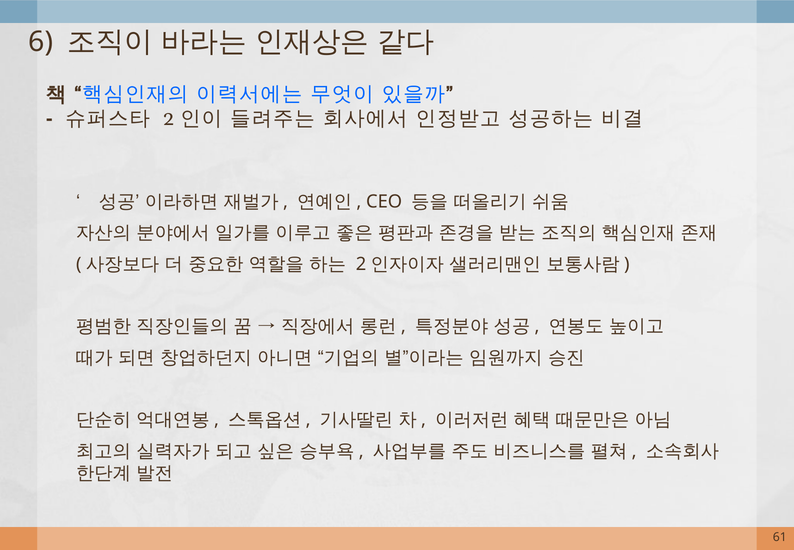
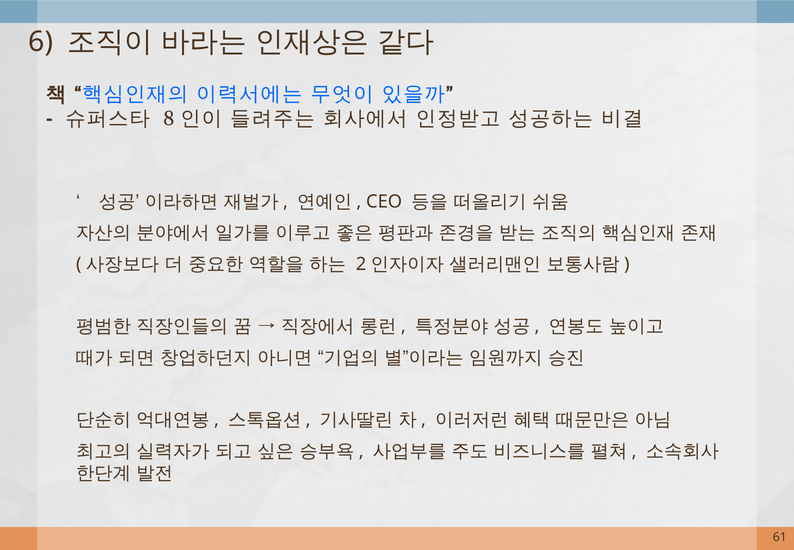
2: 2 -> 8
